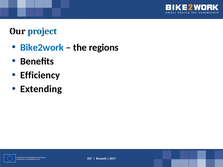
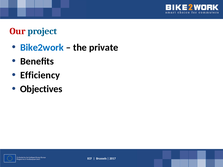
Our colour: black -> red
regions: regions -> private
Extending: Extending -> Objectives
